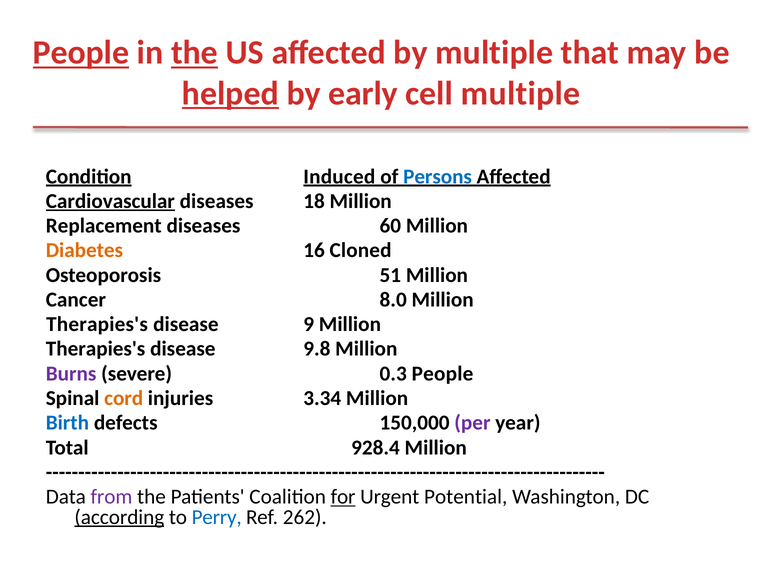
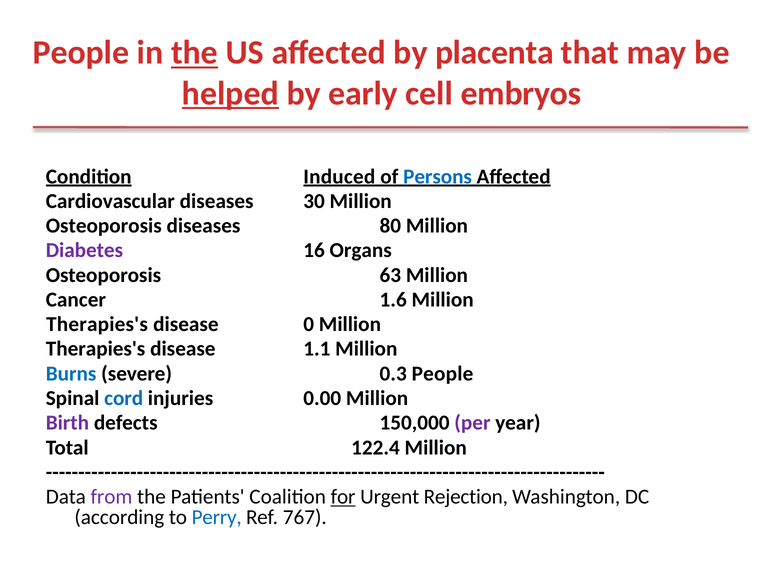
People at (81, 53) underline: present -> none
by multiple: multiple -> placenta
cell multiple: multiple -> embryos
Cardiovascular underline: present -> none
18: 18 -> 30
Replacement at (104, 226): Replacement -> Osteoporosis
60: 60 -> 80
Diabetes colour: orange -> purple
Cloned: Cloned -> Organs
51: 51 -> 63
8.0: 8.0 -> 1.6
9: 9 -> 0
9.8: 9.8 -> 1.1
Burns colour: purple -> blue
cord colour: orange -> blue
3.34: 3.34 -> 0.00
Birth colour: blue -> purple
928.4: 928.4 -> 122.4
Potential: Potential -> Rejection
according underline: present -> none
262: 262 -> 767
